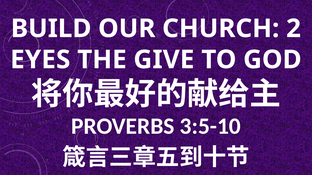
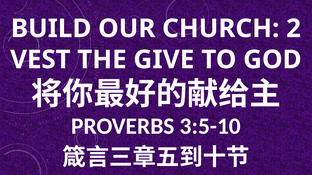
EYES: EYES -> VEST
